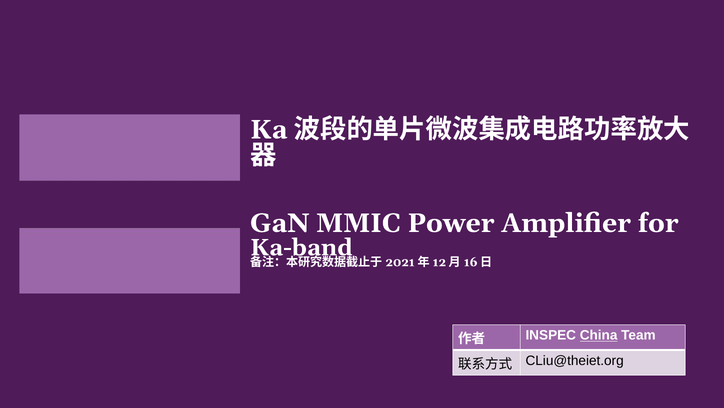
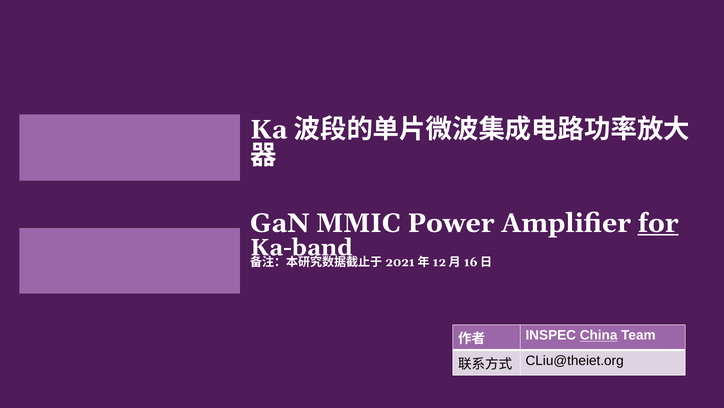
for underline: none -> present
